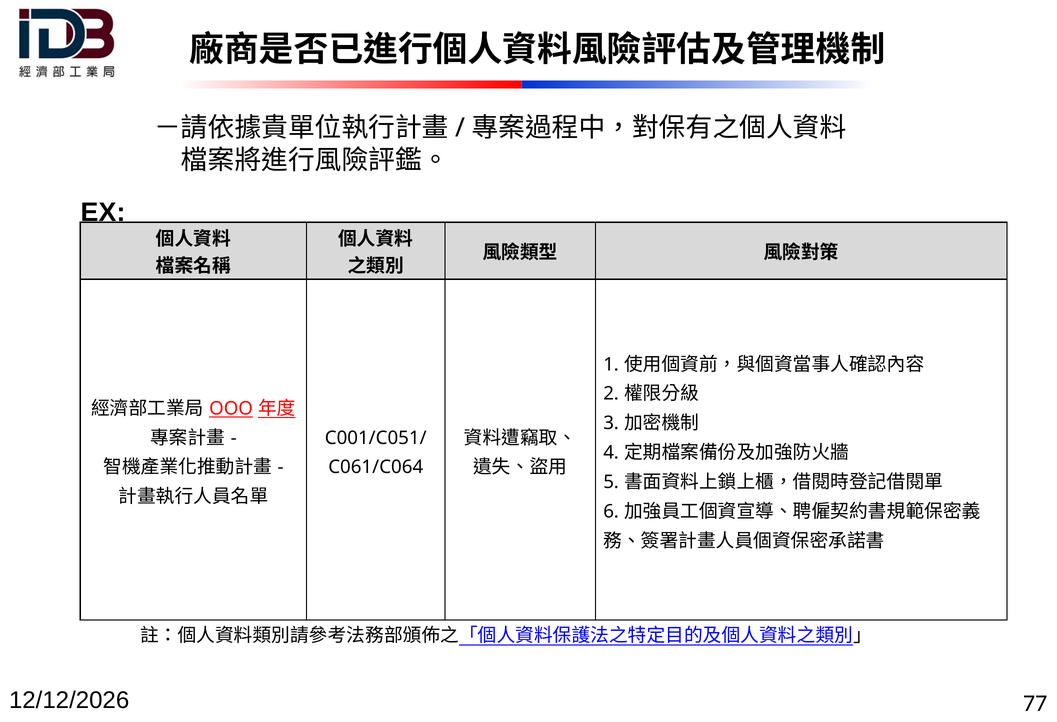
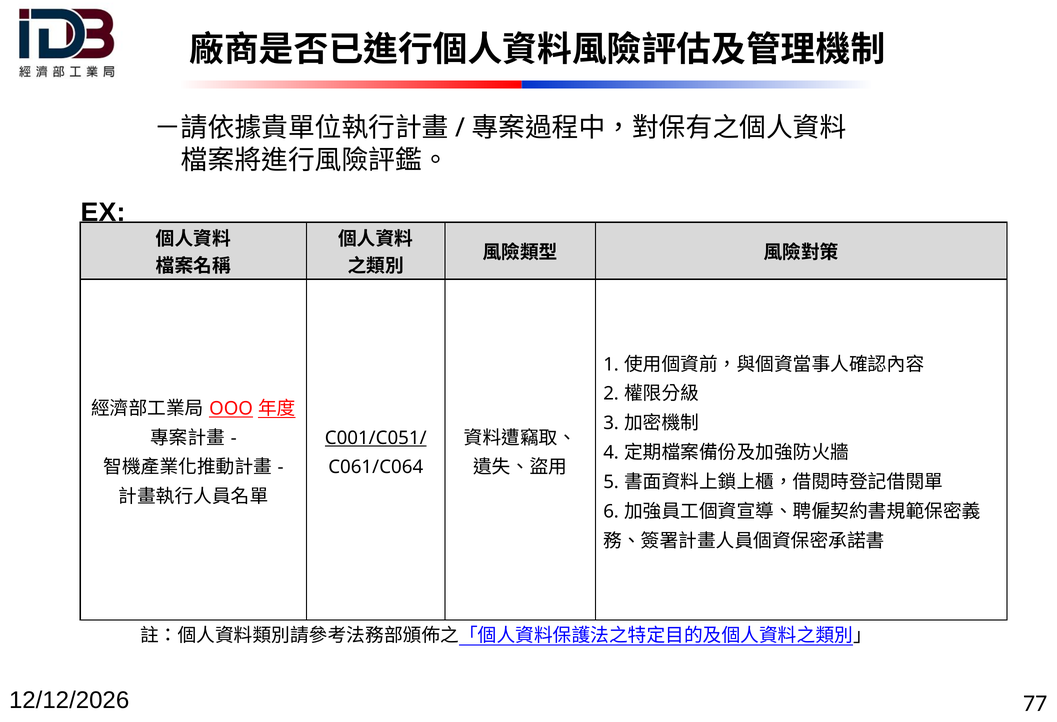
C001/C051/ underline: none -> present
